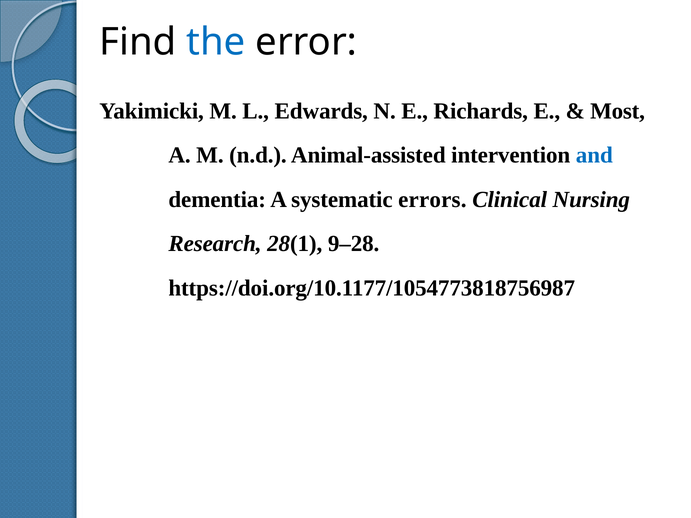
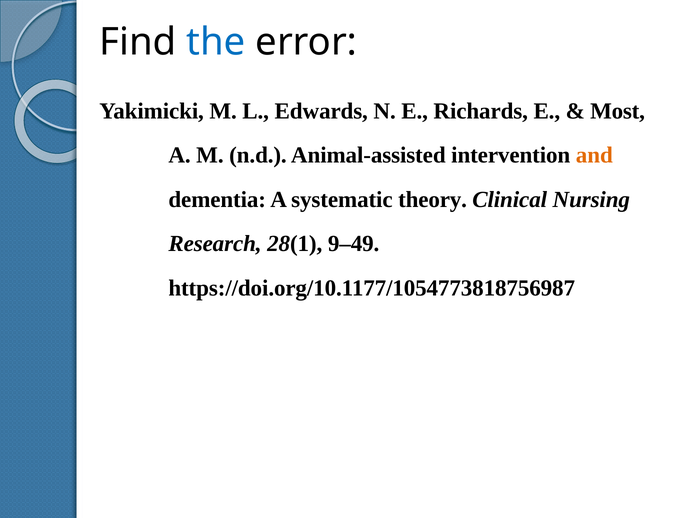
and colour: blue -> orange
errors: errors -> theory
9–28: 9–28 -> 9–49
